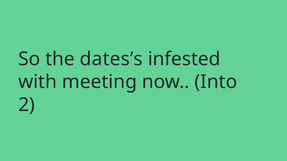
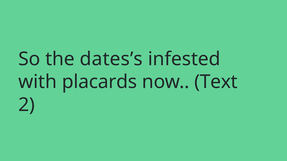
meeting: meeting -> placards
Into: Into -> Text
